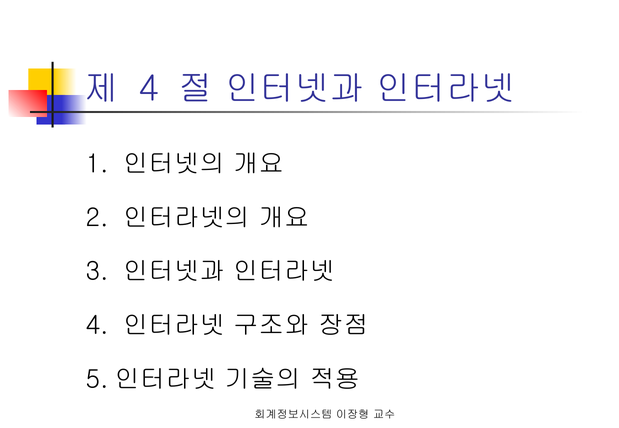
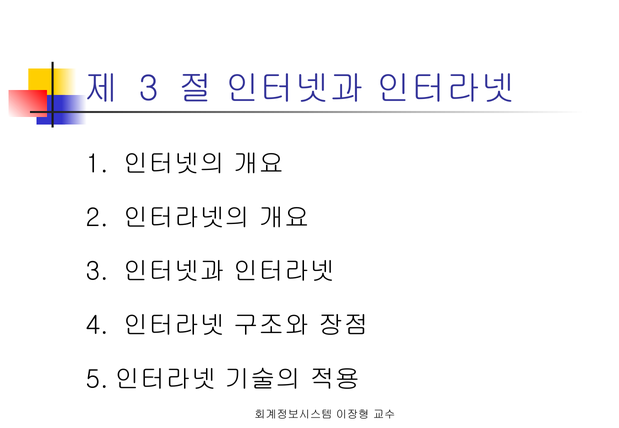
4 at (149, 89): 4 -> 3
